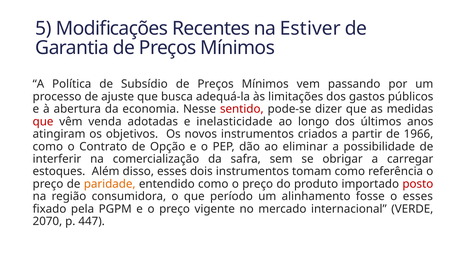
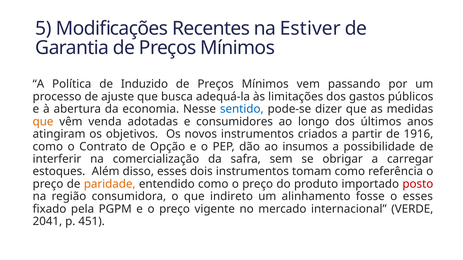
Subsídio: Subsídio -> Induzido
sentido colour: red -> blue
que at (43, 122) colour: red -> orange
inelasticidade: inelasticidade -> consumidores
1966: 1966 -> 1916
eliminar: eliminar -> insumos
período: período -> indireto
2070: 2070 -> 2041
447: 447 -> 451
